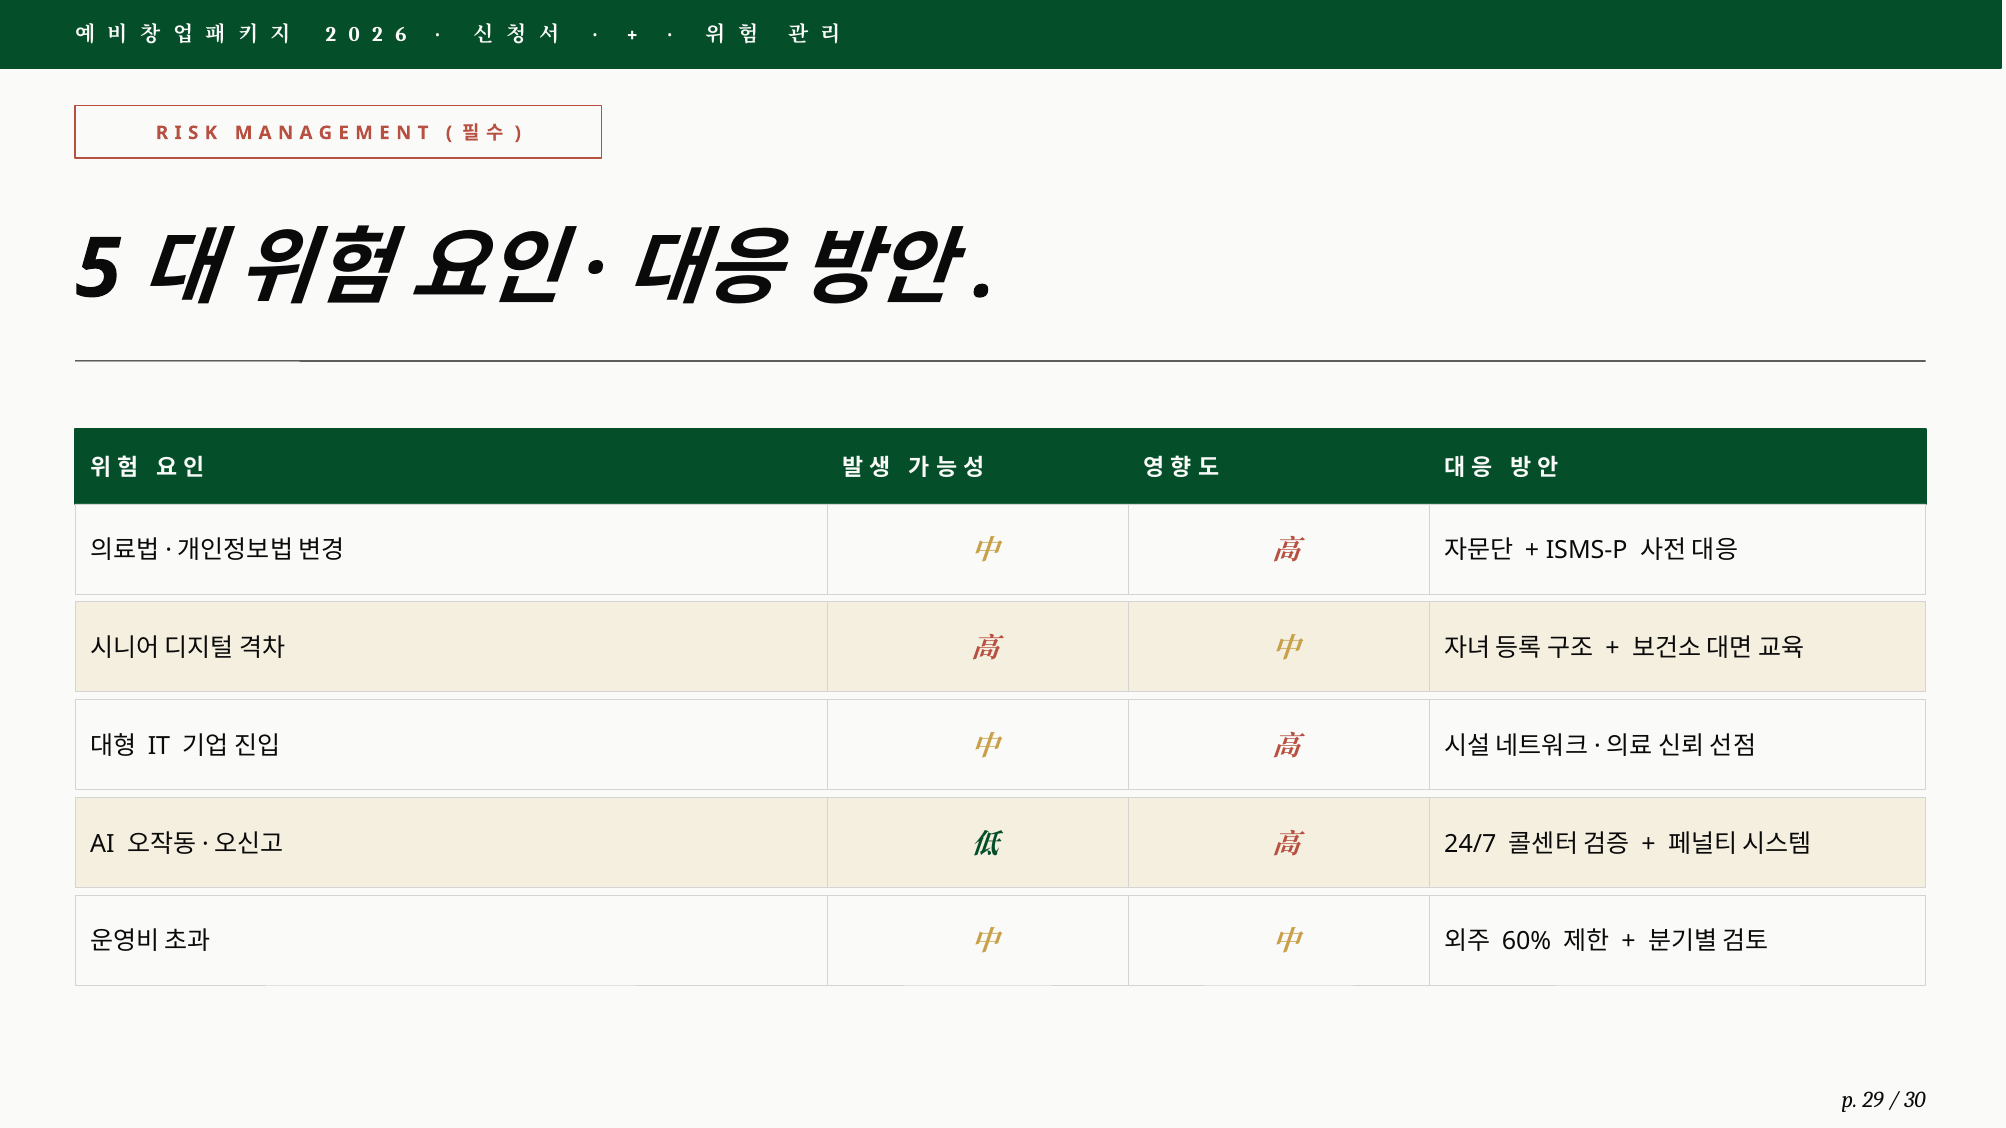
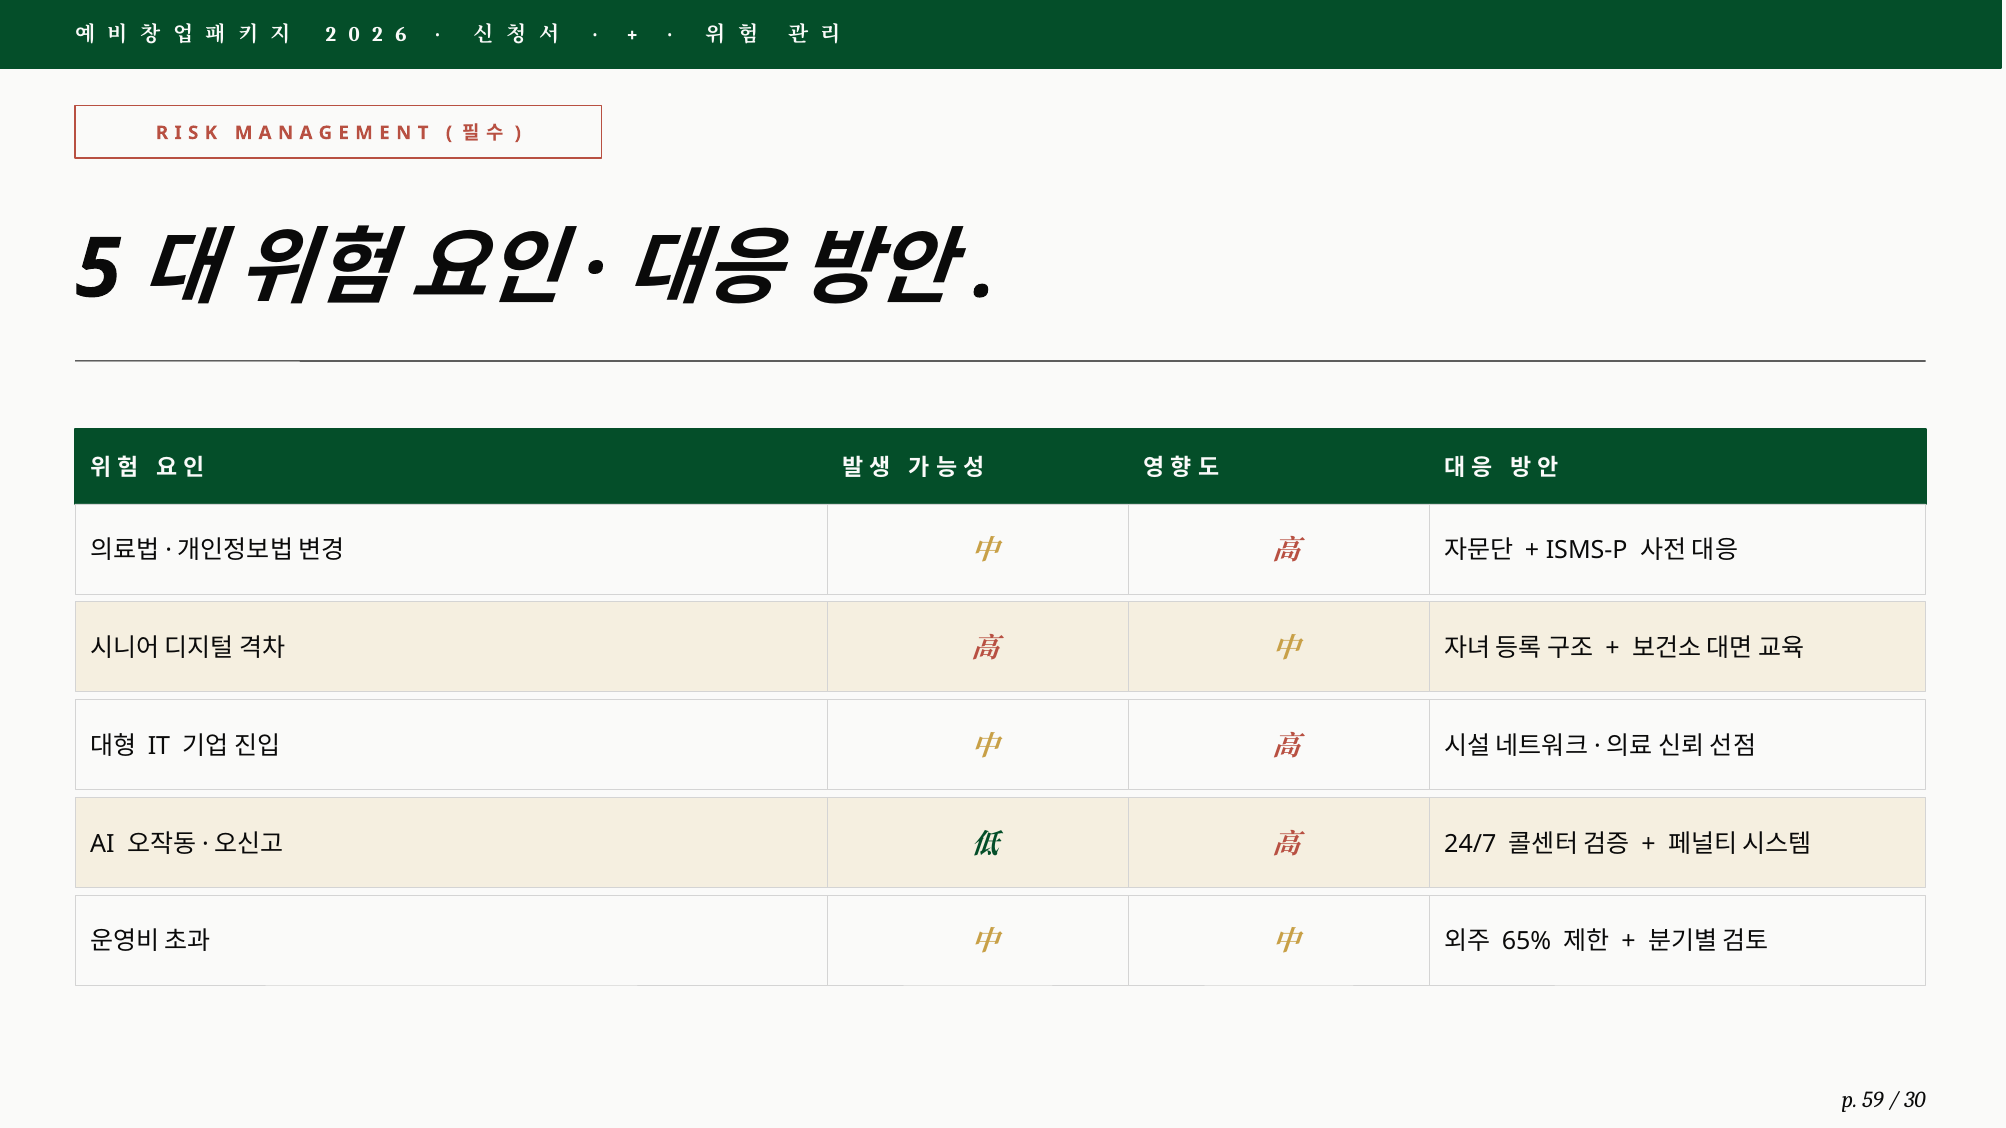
60%: 60% -> 65%
29: 29 -> 59
